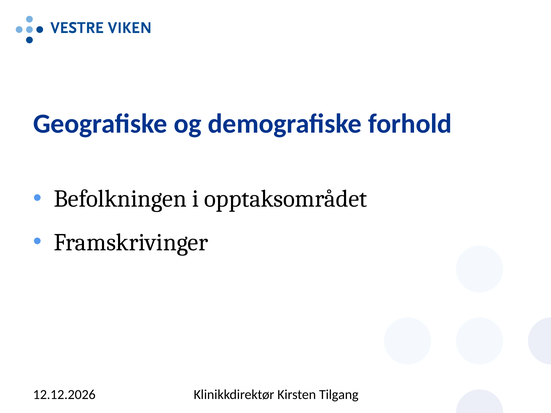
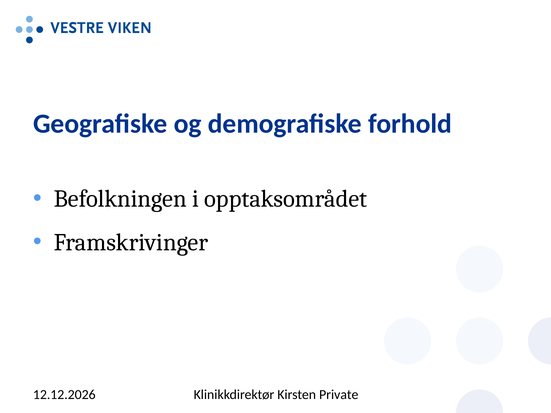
Tilgang: Tilgang -> Private
